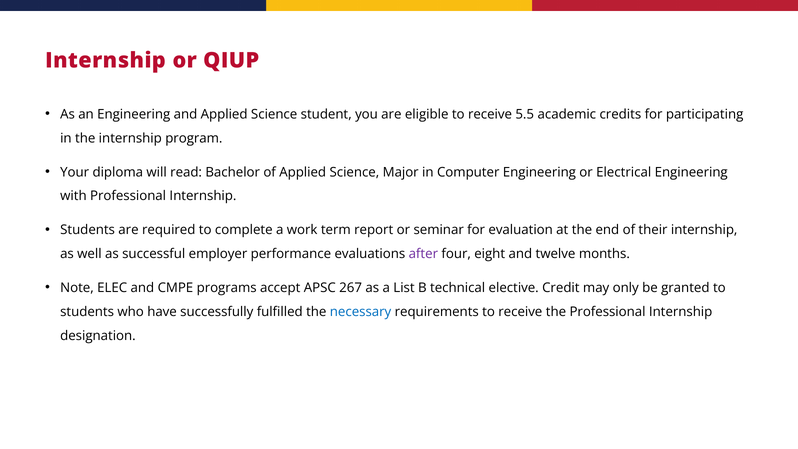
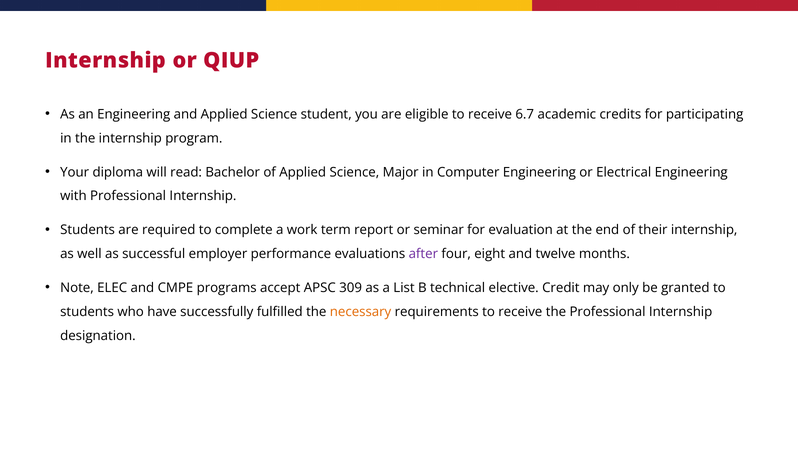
5.5: 5.5 -> 6.7
267: 267 -> 309
necessary colour: blue -> orange
